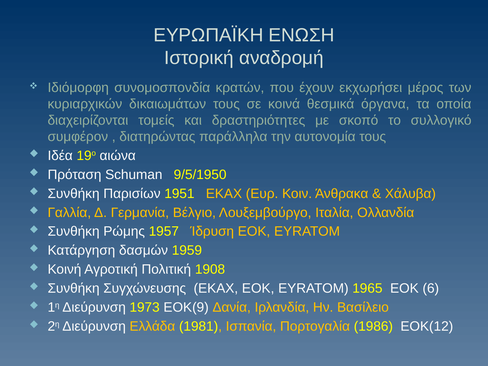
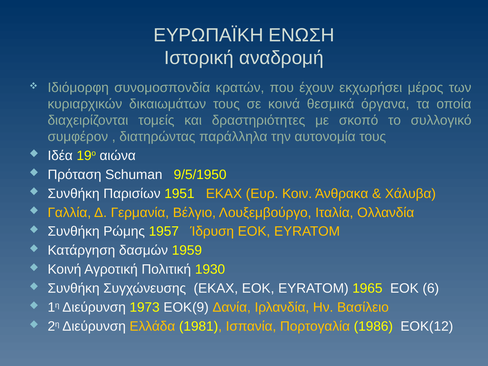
1908: 1908 -> 1930
